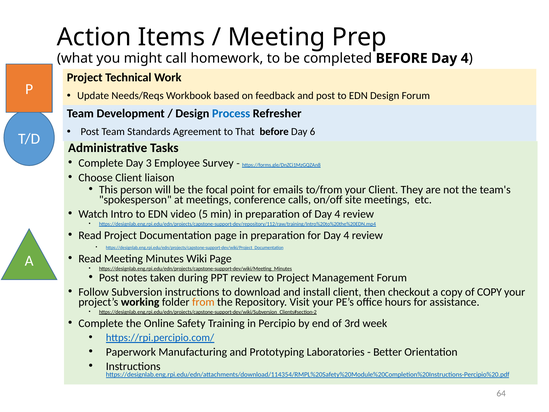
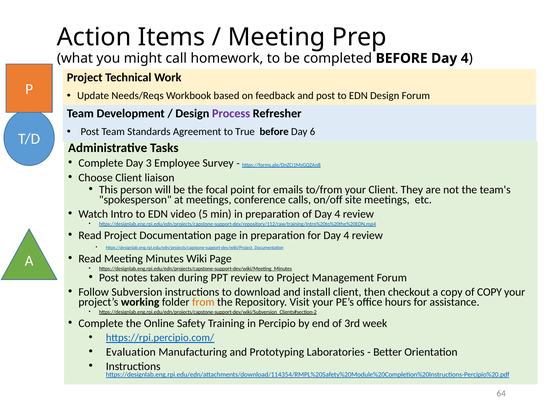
Process colour: blue -> purple
That: That -> True
Paperwork: Paperwork -> Evaluation
